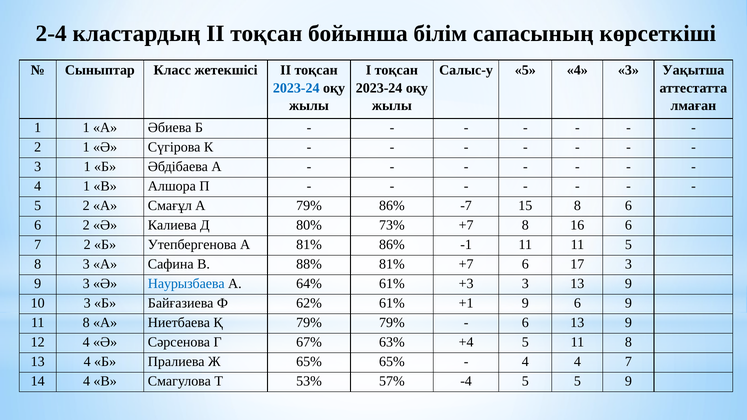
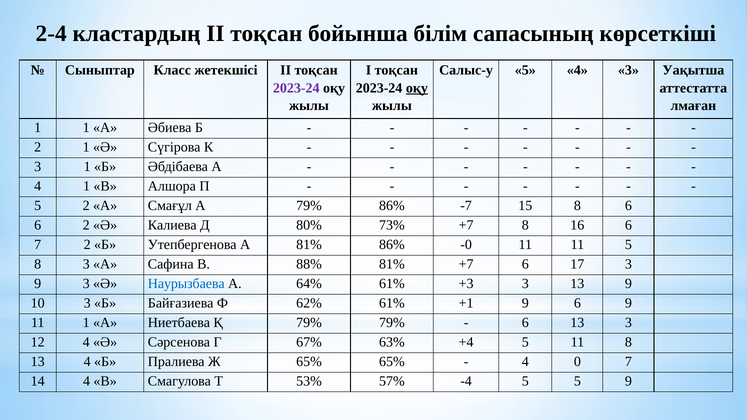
2023-24 at (296, 88) colour: blue -> purple
оқу at (417, 88) underline: none -> present
-1: -1 -> -0
8 at (86, 323): 8 -> 1
6 13 9: 9 -> 3
4 4: 4 -> 0
